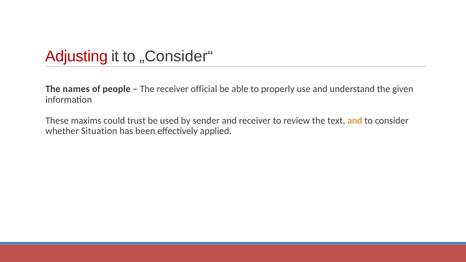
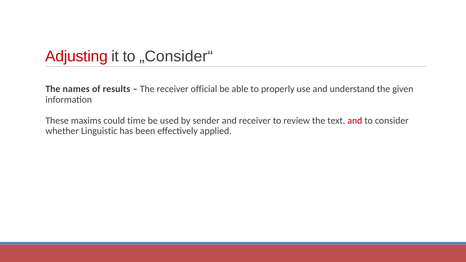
people: people -> results
trust: trust -> time
and at (355, 121) colour: orange -> red
Situation: Situation -> Linguistic
